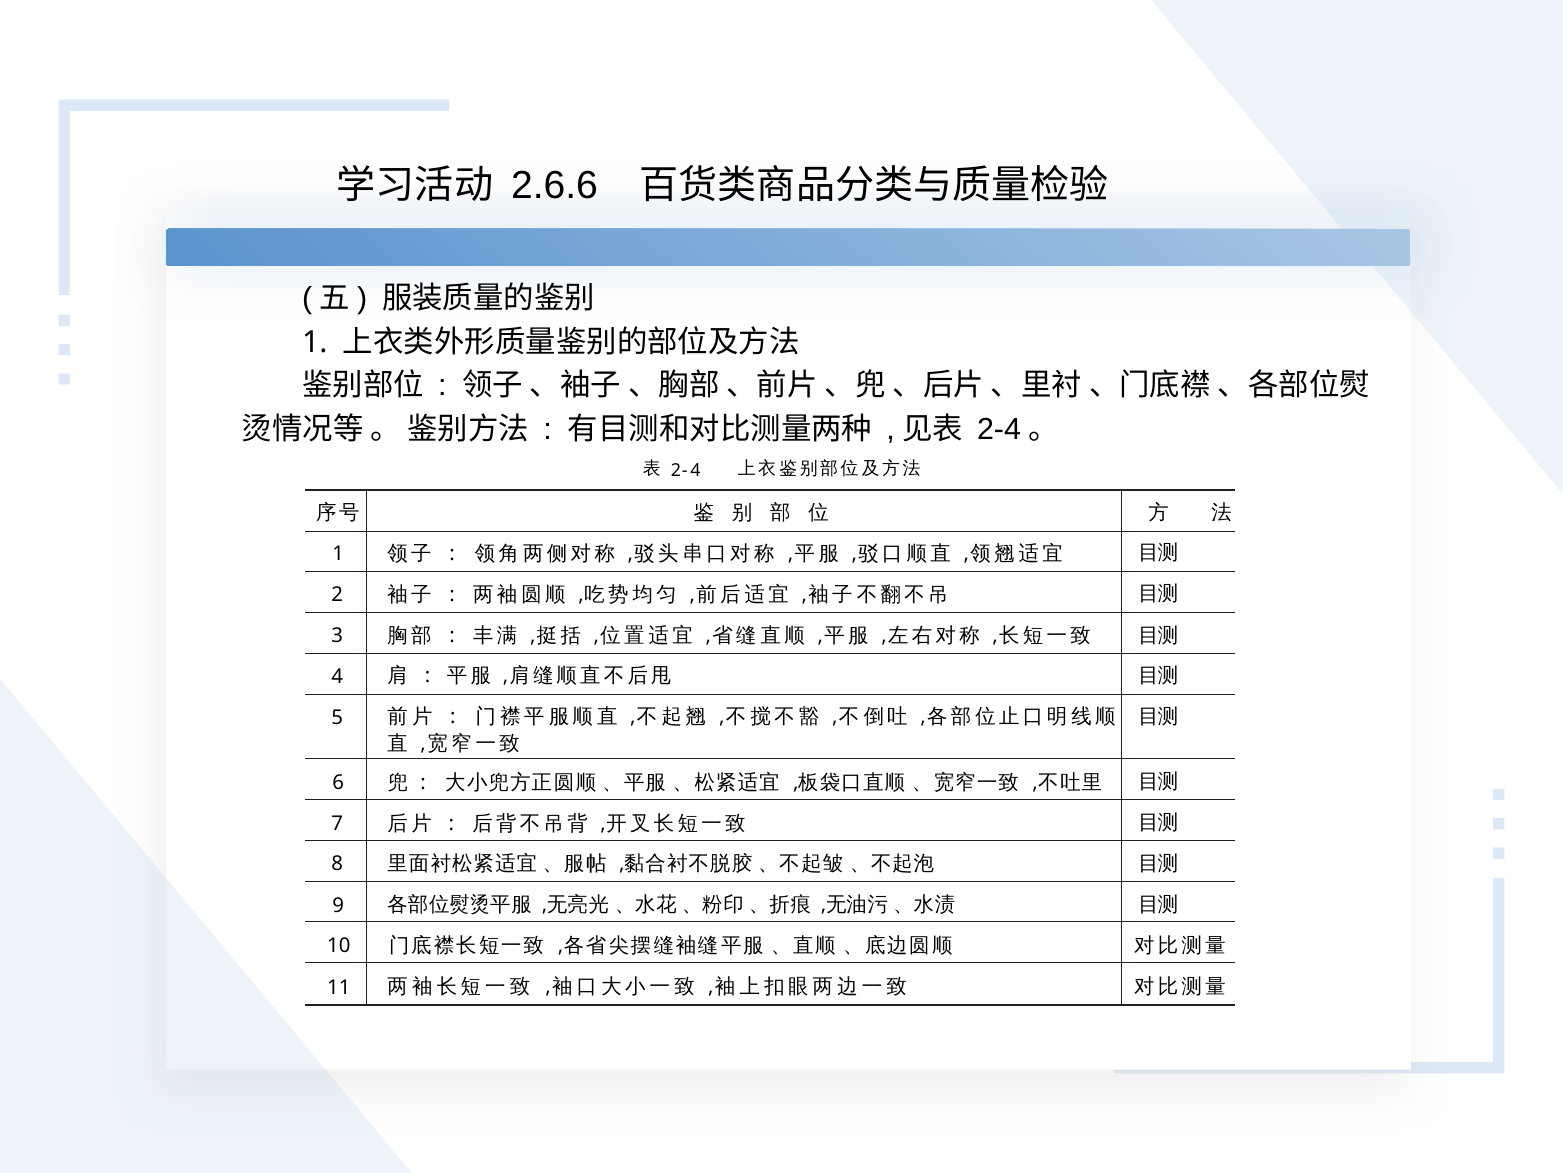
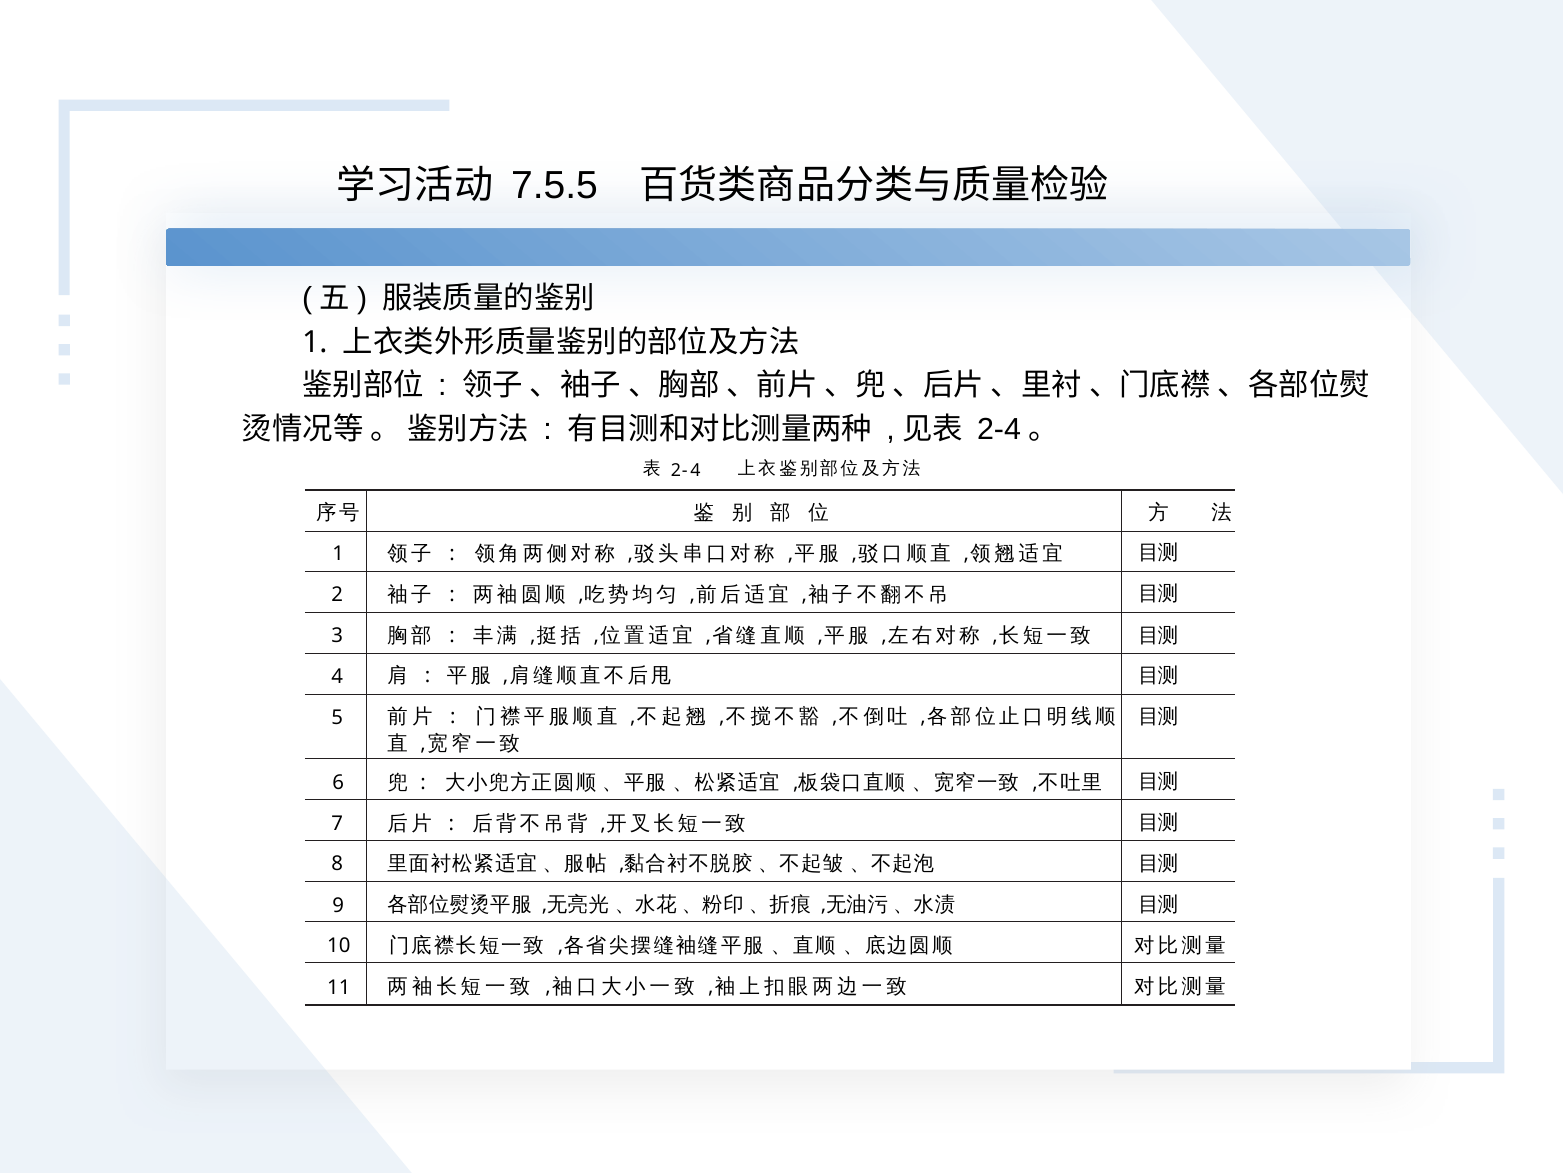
2.6.6: 2.6.6 -> 7.5.5
